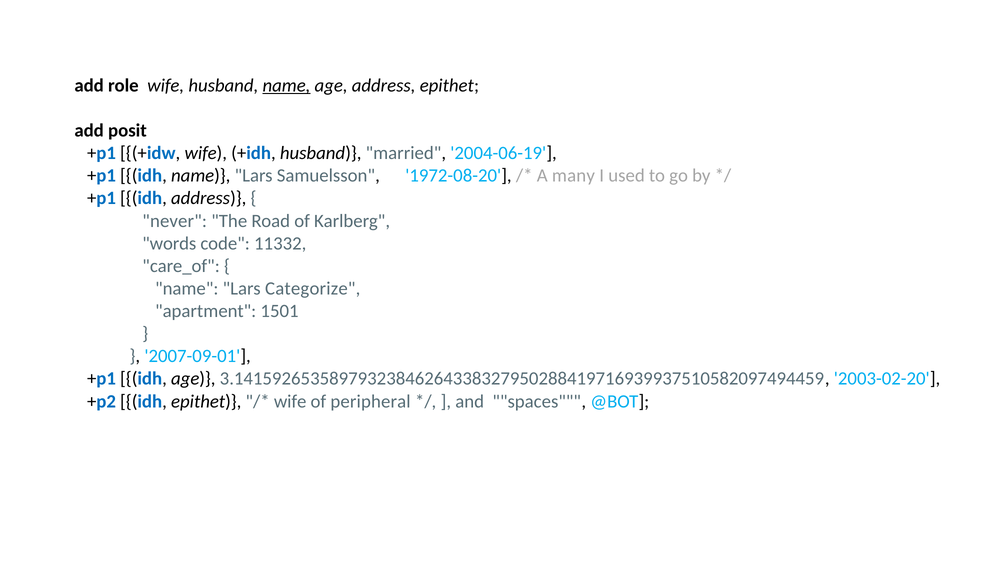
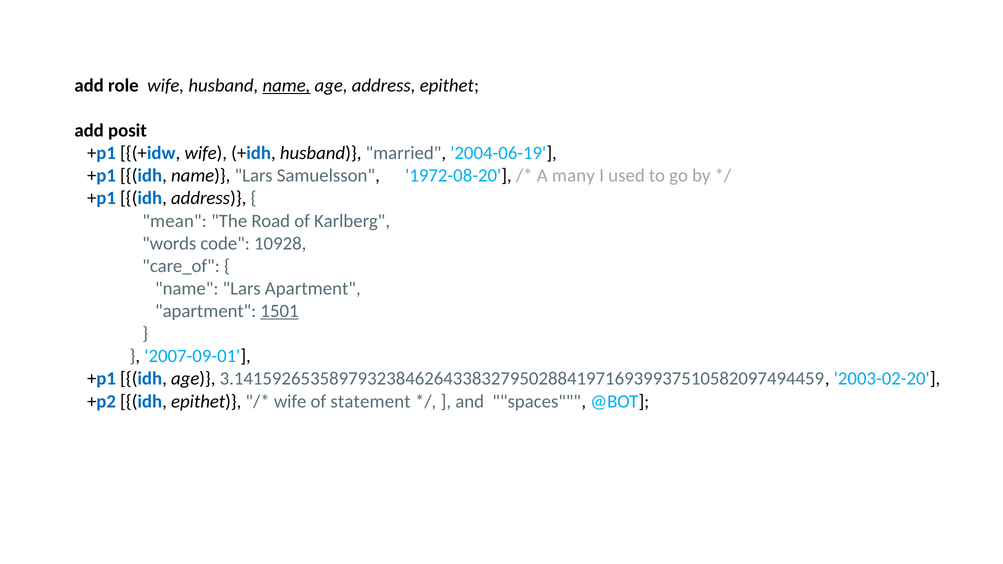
never: never -> mean
11332: 11332 -> 10928
Lars Categorize: Categorize -> Apartment
1501 underline: none -> present
peripheral: peripheral -> statement
